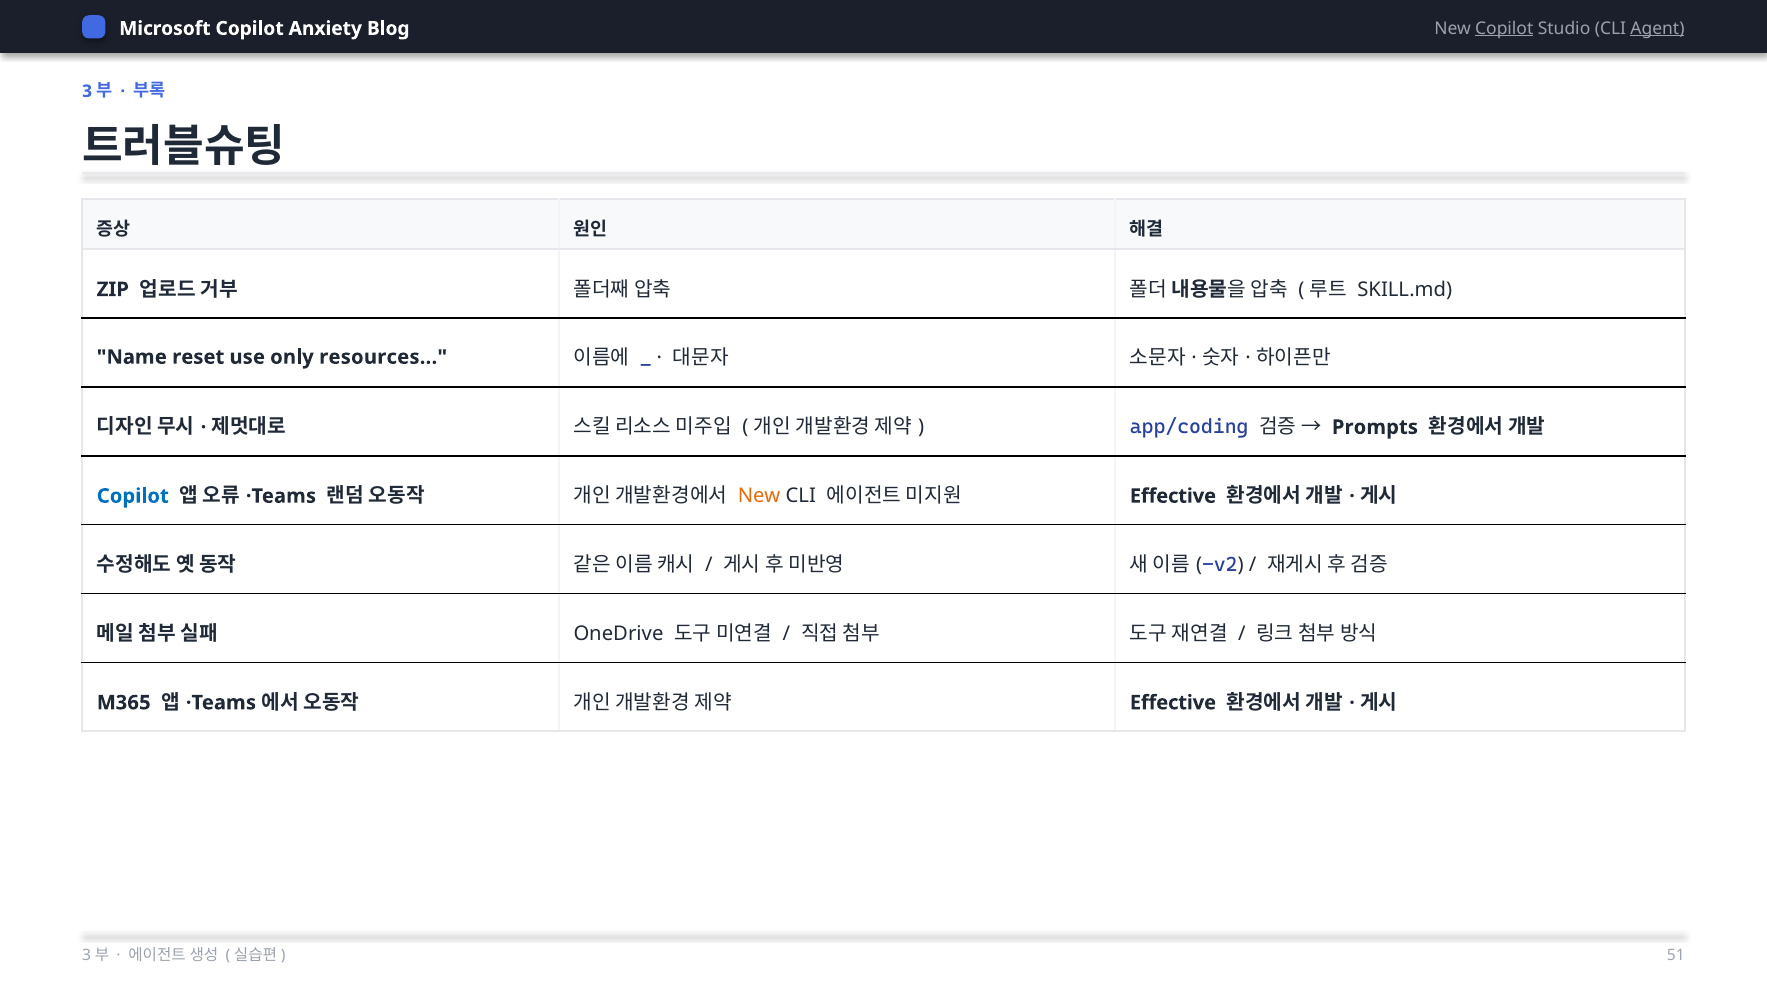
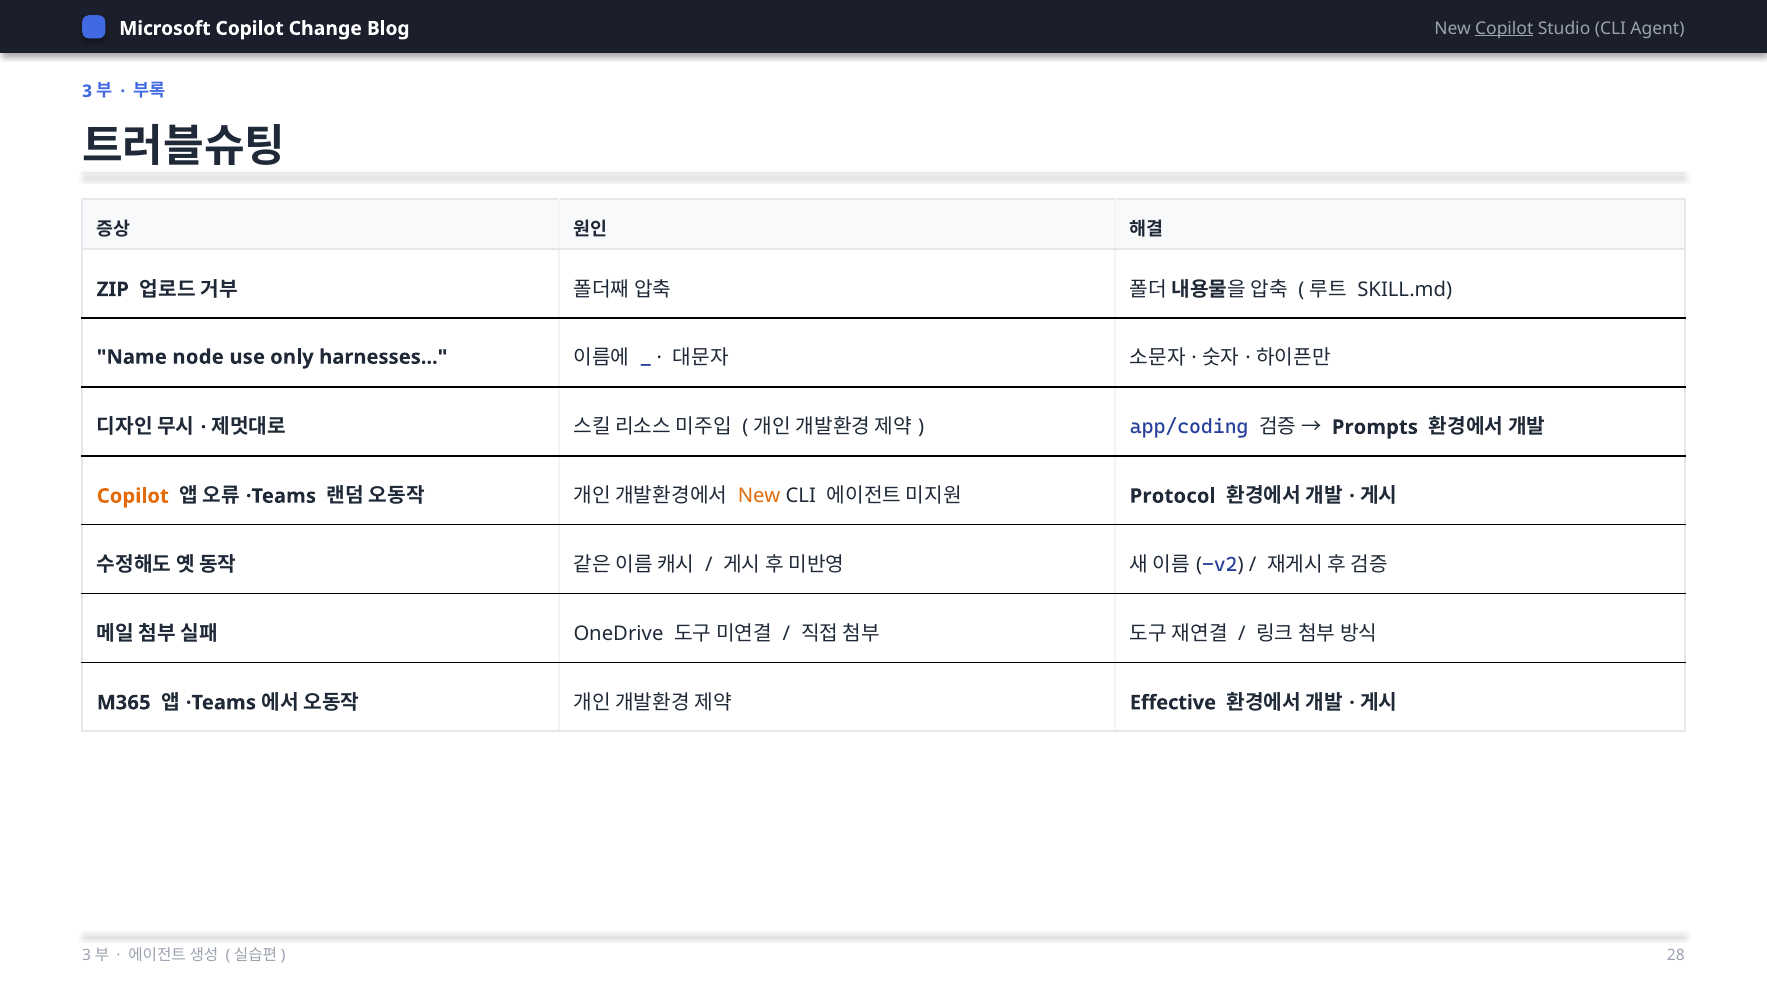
Anxiety: Anxiety -> Change
Agent underline: present -> none
reset: reset -> node
resources: resources -> harnesses
Copilot at (133, 496) colour: blue -> orange
Effective at (1173, 496): Effective -> Protocol
51: 51 -> 28
